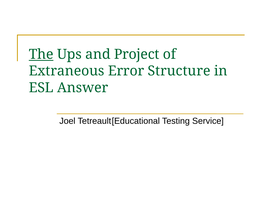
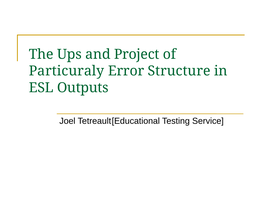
The underline: present -> none
Extraneous: Extraneous -> Particuraly
Answer: Answer -> Outputs
